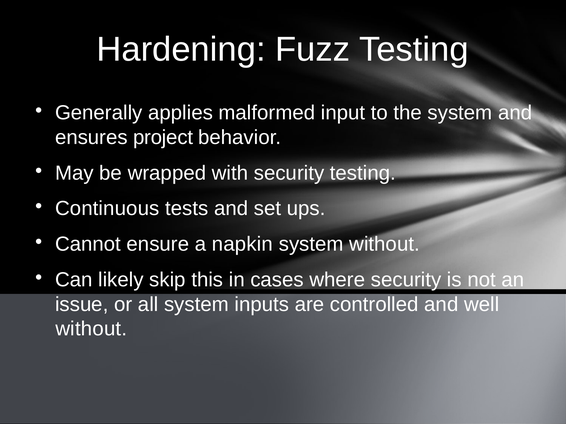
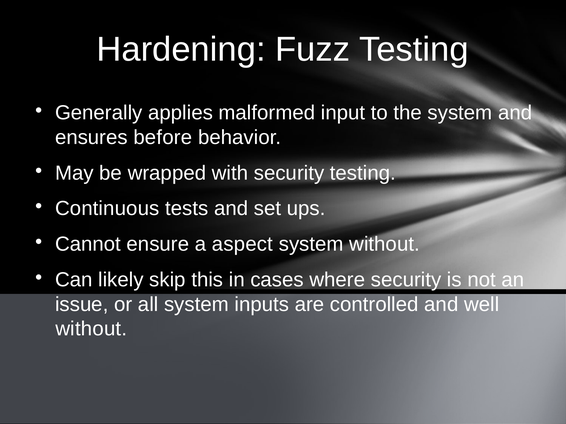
project: project -> before
napkin: napkin -> aspect
